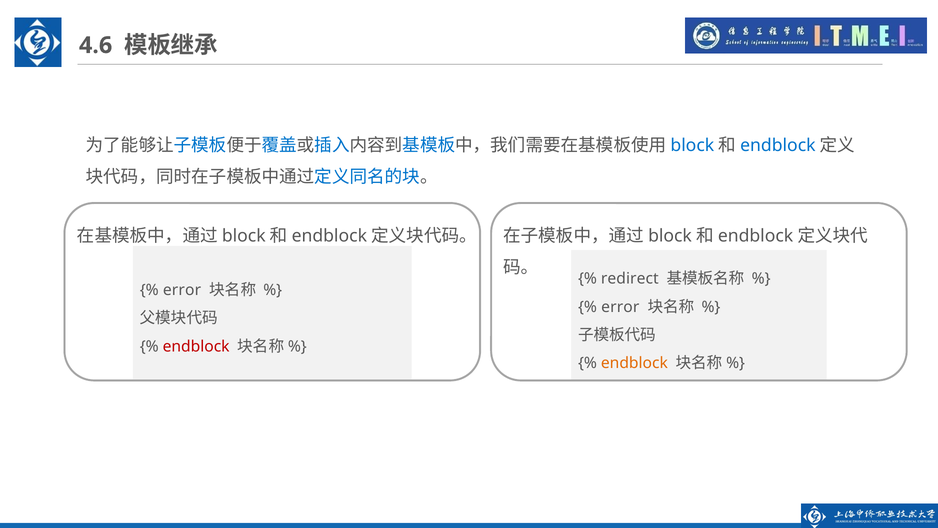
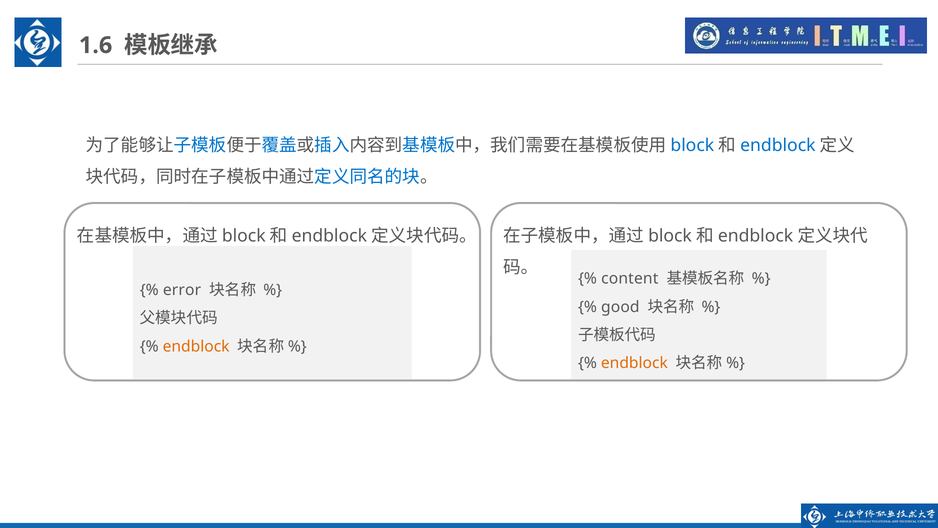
4.6: 4.6 -> 1.6
redirect: redirect -> content
error at (620, 307): error -> good
endblock at (196, 346) colour: red -> orange
